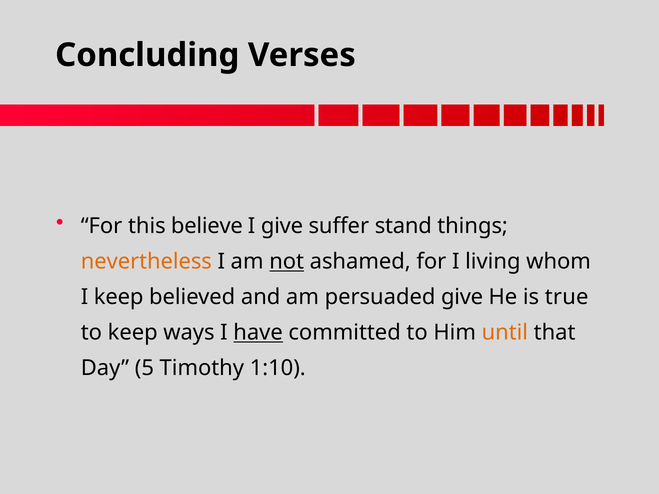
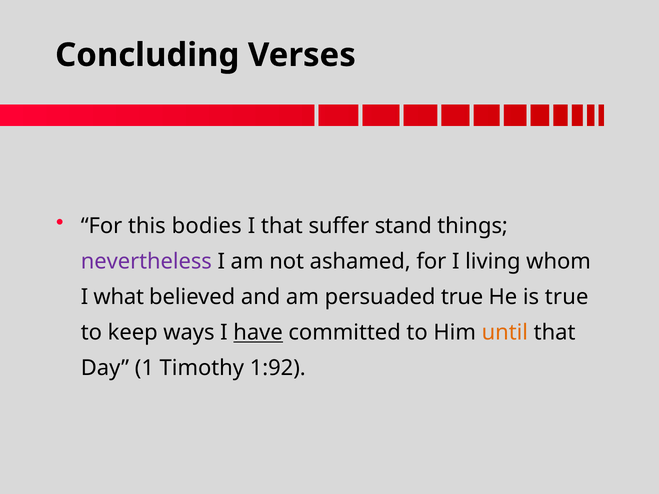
believe: believe -> bodies
I give: give -> that
nevertheless colour: orange -> purple
not underline: present -> none
I keep: keep -> what
persuaded give: give -> true
5: 5 -> 1
1:10: 1:10 -> 1:92
